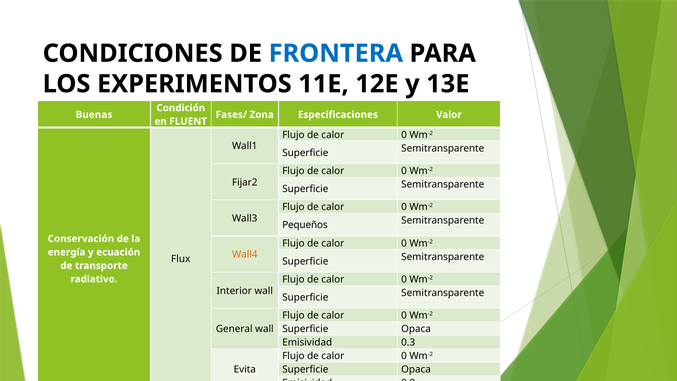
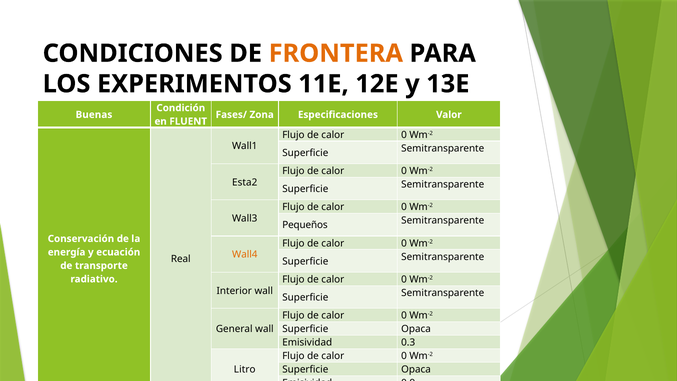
FRONTERA colour: blue -> orange
Fijar2: Fijar2 -> Esta2
Flux: Flux -> Real
Evita: Evita -> Litro
